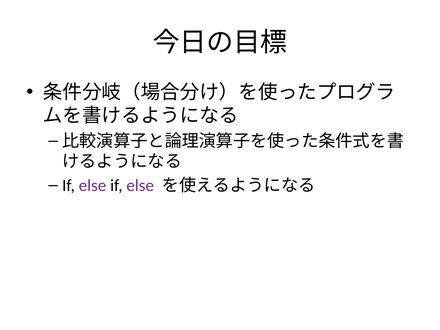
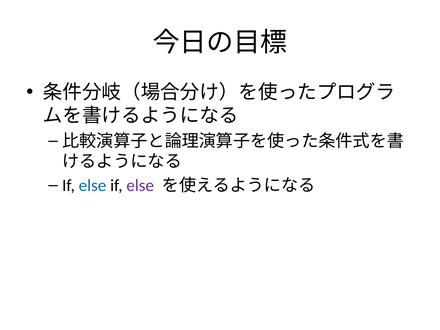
else at (93, 185) colour: purple -> blue
